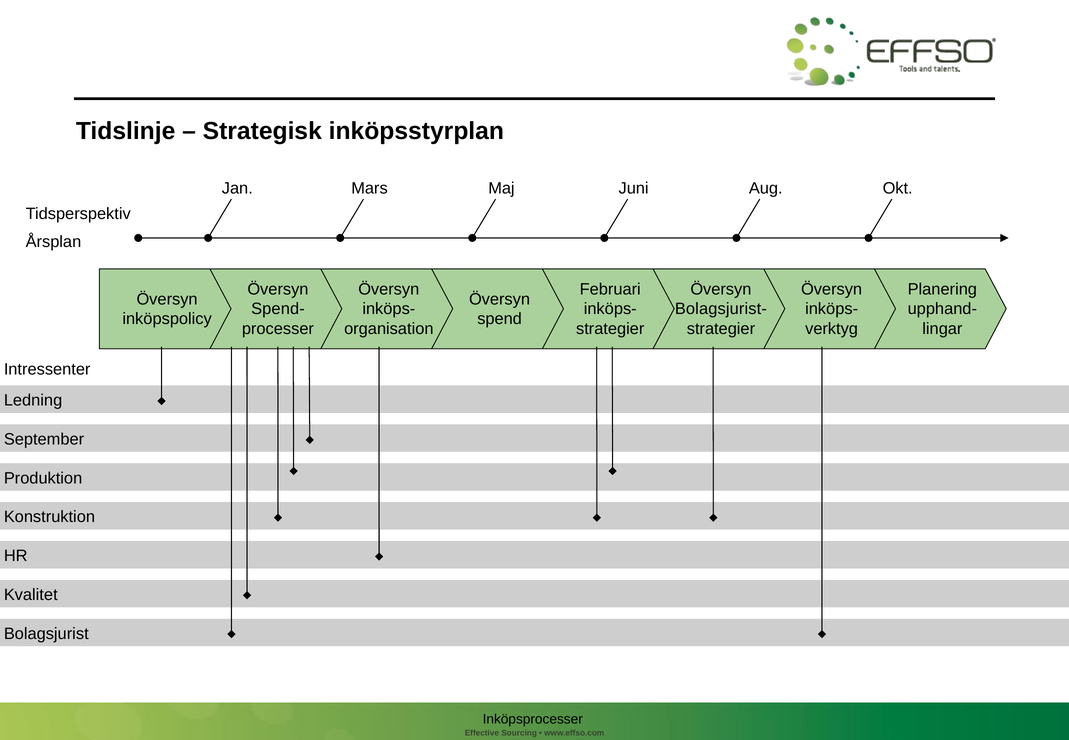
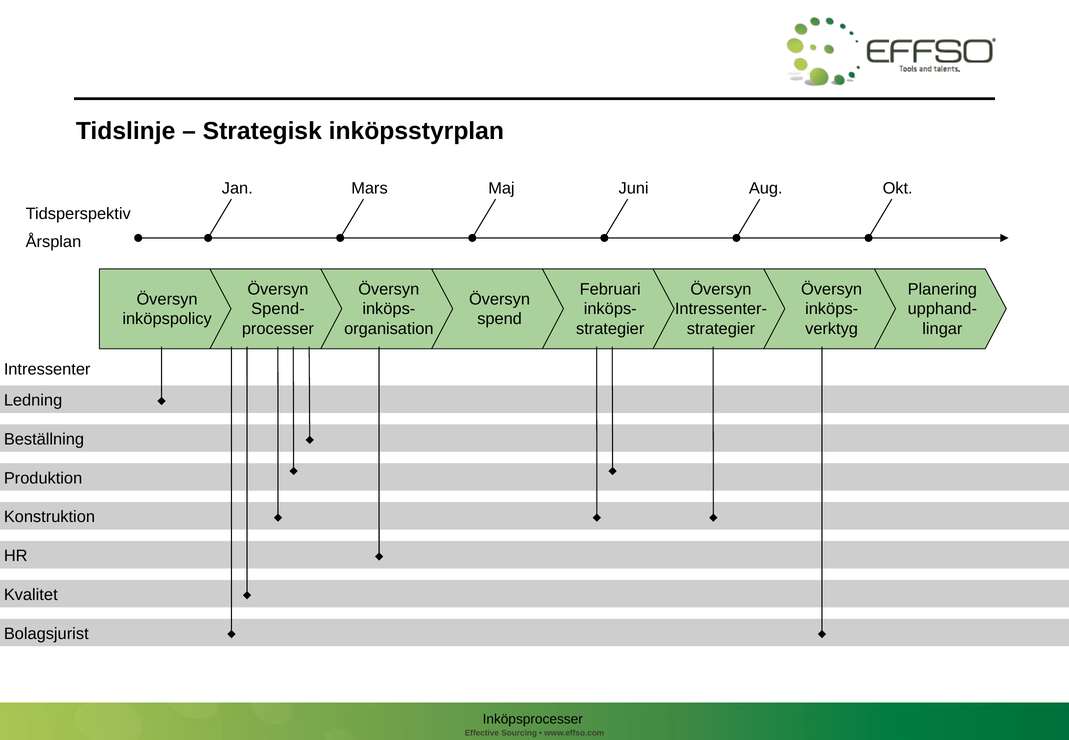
Bolagsjurist-: Bolagsjurist- -> Intressenter-
September: September -> Beställning
